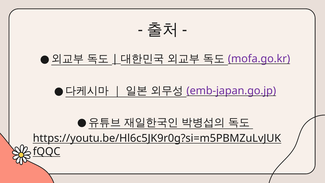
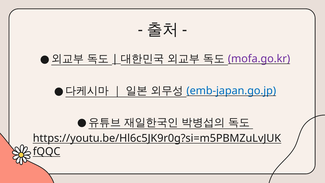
emb-japan.go.jp colour: purple -> blue
